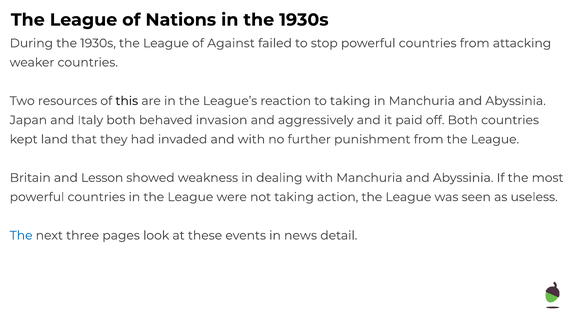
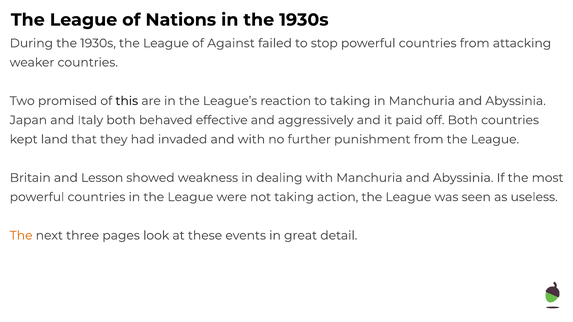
resources: resources -> promised
invasion: invasion -> effective
The at (21, 236) colour: blue -> orange
news: news -> great
